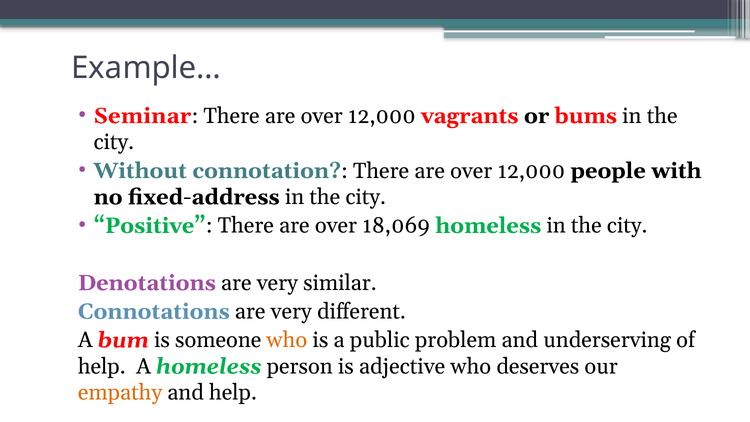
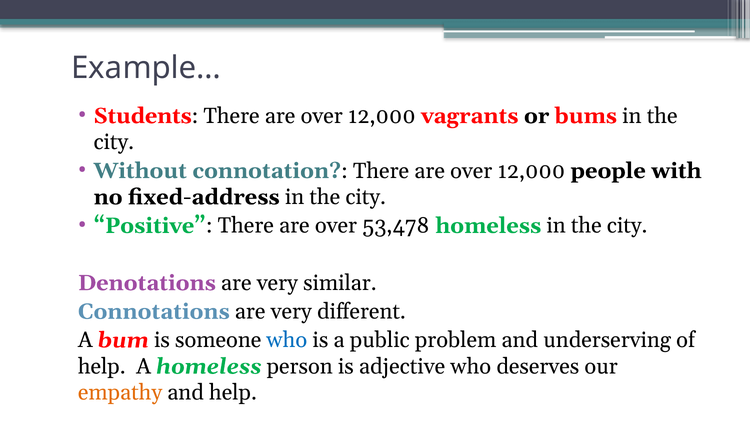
Seminar: Seminar -> Students
18,069: 18,069 -> 53,478
who at (287, 340) colour: orange -> blue
